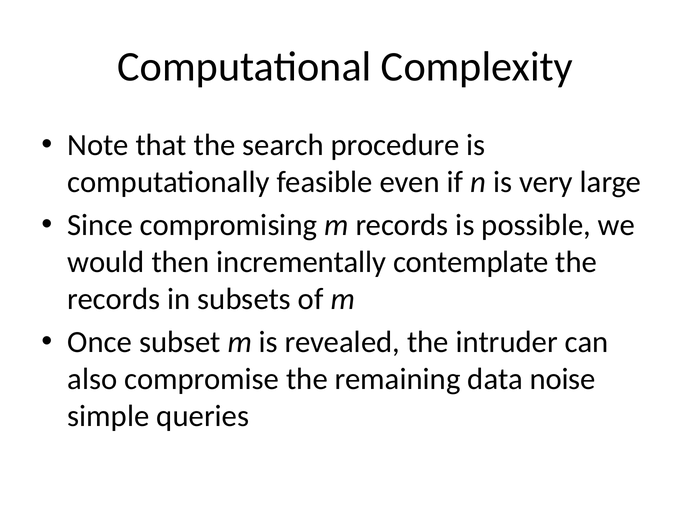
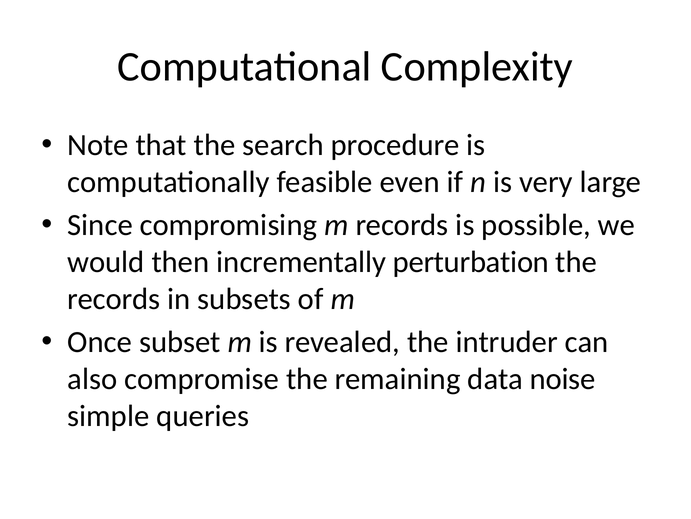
contemplate: contemplate -> perturbation
